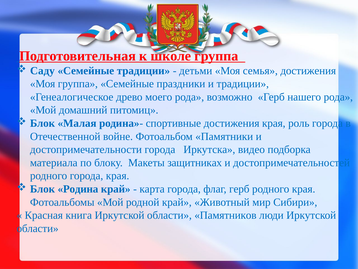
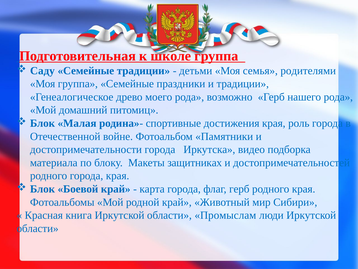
семья достижения: достижения -> родителями
Родина: Родина -> Боевой
Памятников: Памятников -> Промыслам
